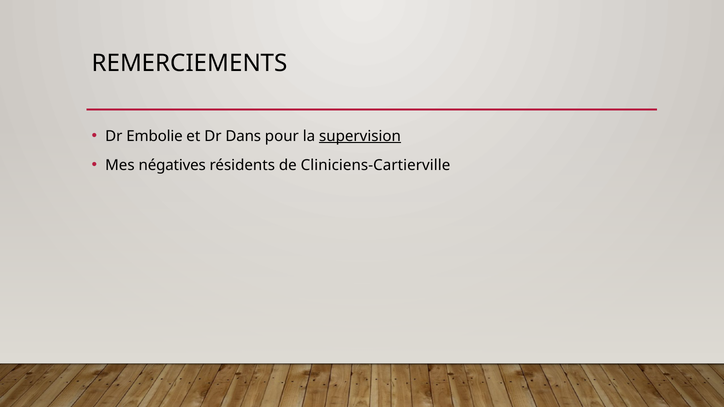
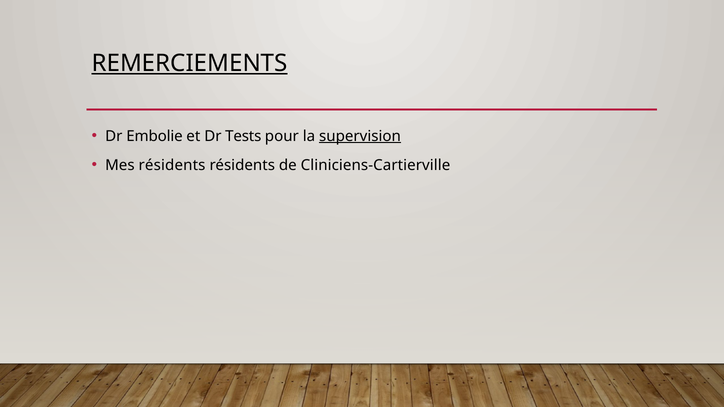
REMERCIEMENTS underline: none -> present
Dans: Dans -> Tests
Mes négatives: négatives -> résidents
